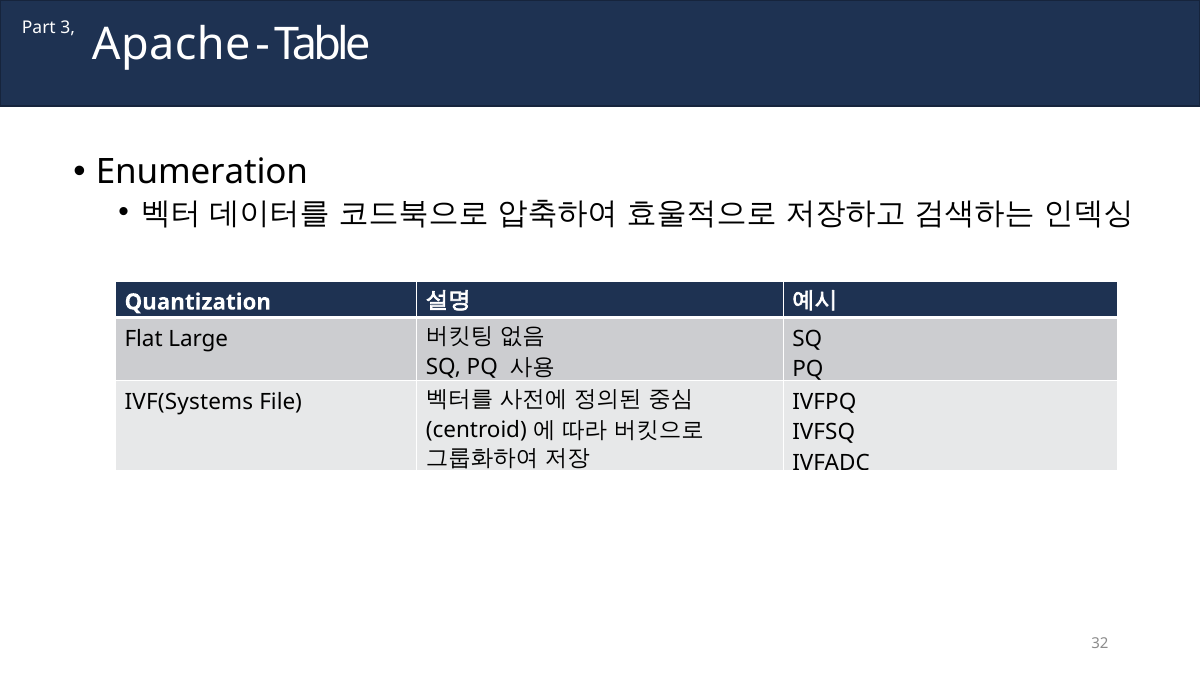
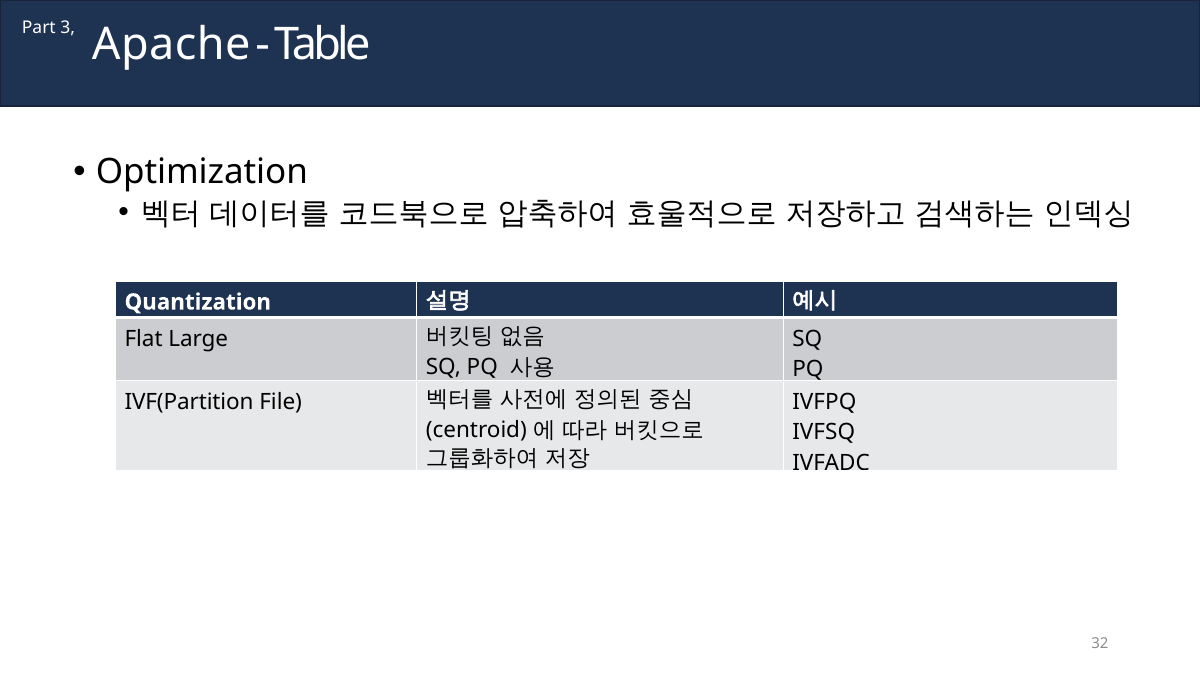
Enumeration: Enumeration -> Optimization
IVF(Systems: IVF(Systems -> IVF(Partition
